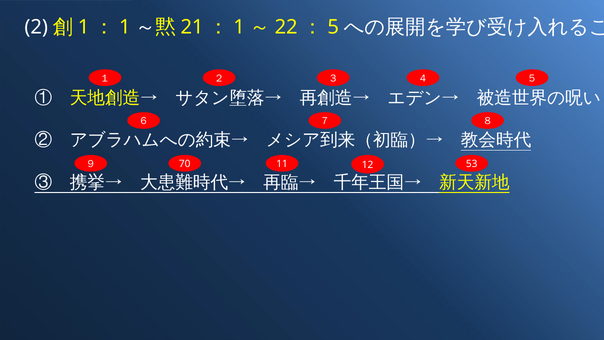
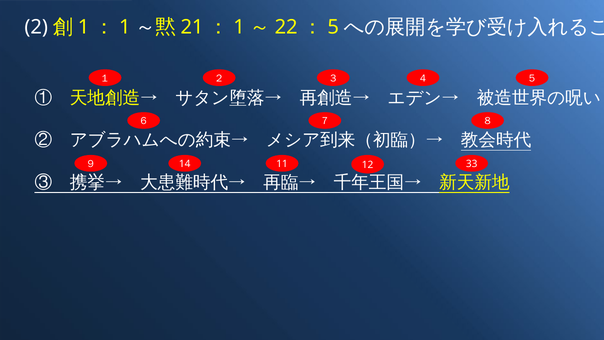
70: 70 -> 14
53: 53 -> 33
